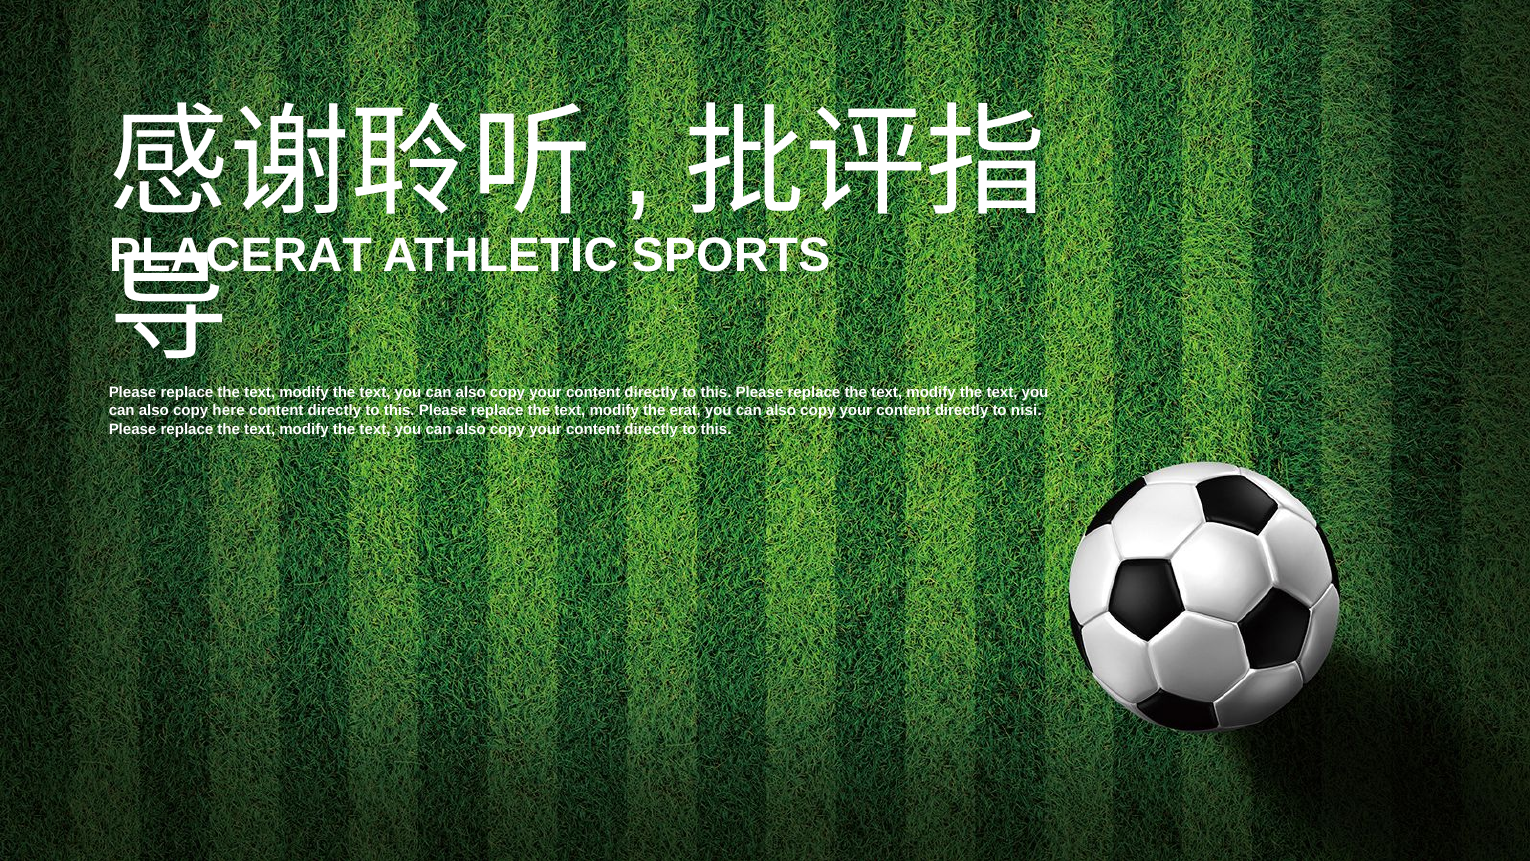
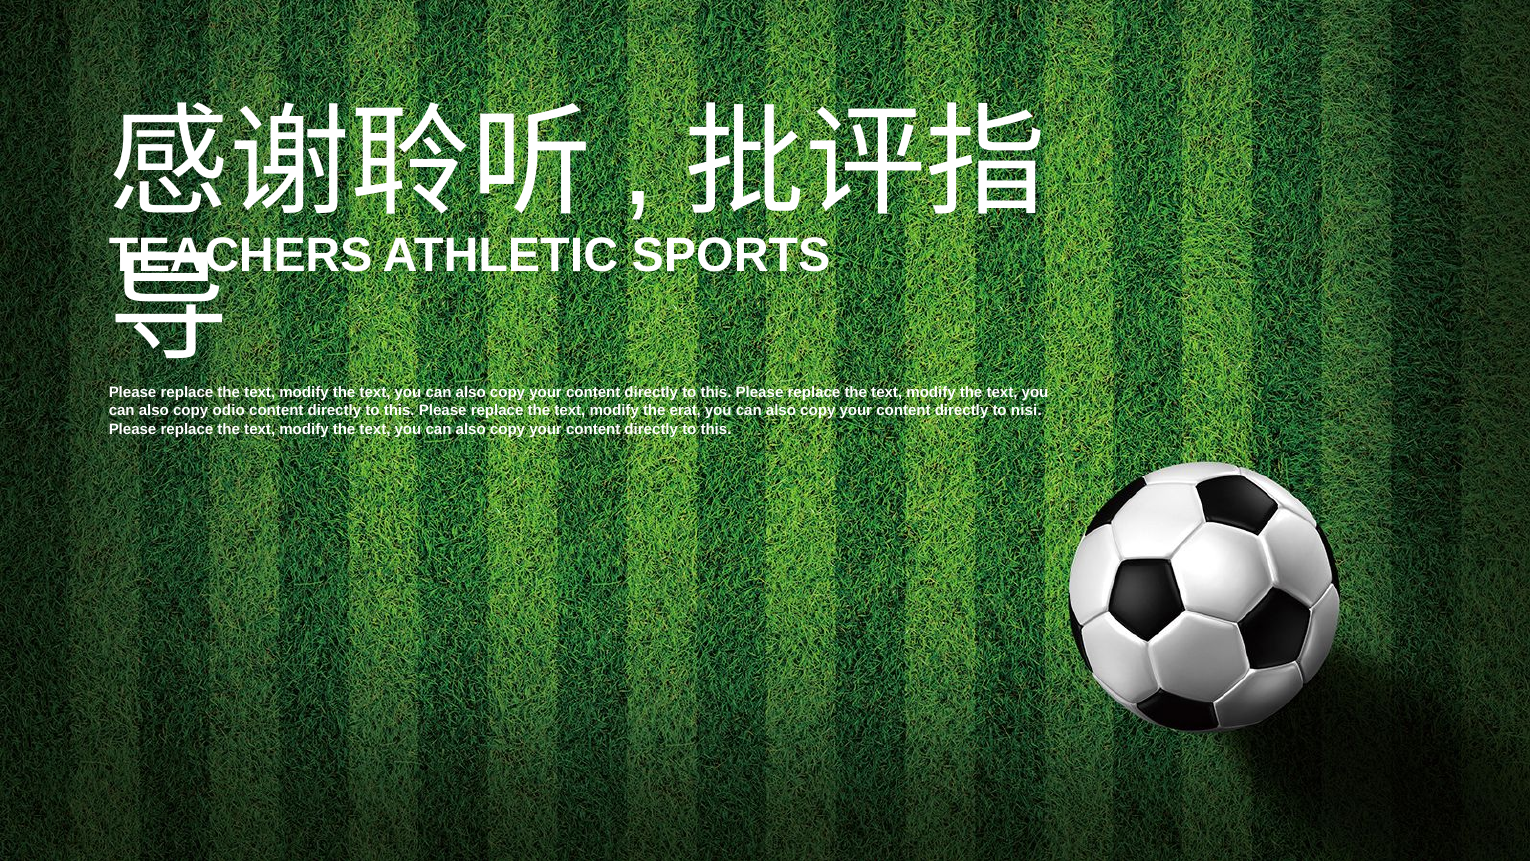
PLACERAT: PLACERAT -> TEACHERS
here: here -> odio
